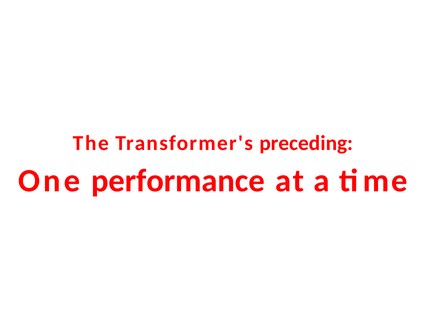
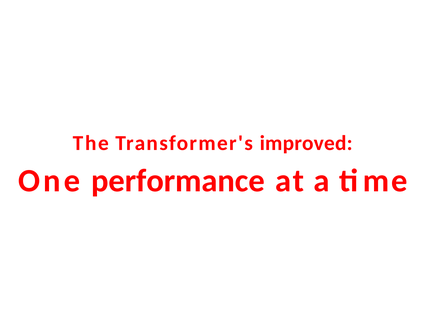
preceding: preceding -> improved
